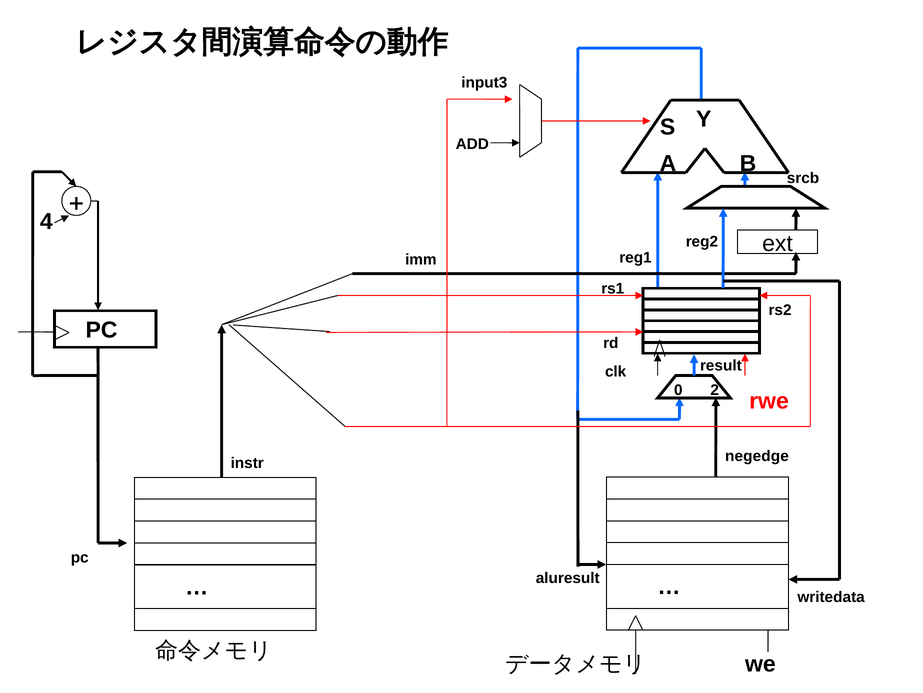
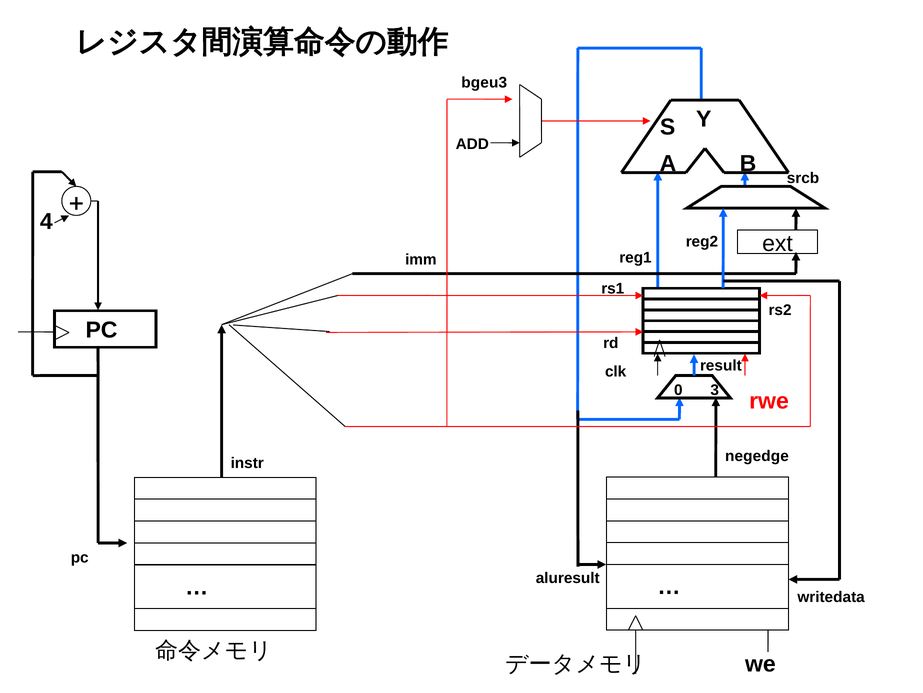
input3: input3 -> bgeu3
2: 2 -> 3
